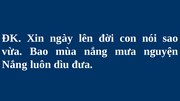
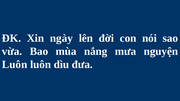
Nắng at (15, 65): Nắng -> Luôn
